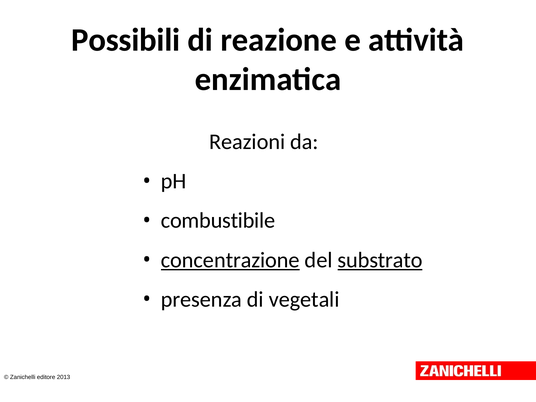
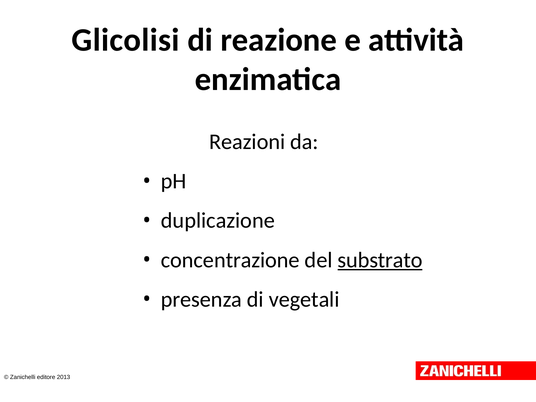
Possibili: Possibili -> Glicolisi
combustibile: combustibile -> duplicazione
concentrazione underline: present -> none
